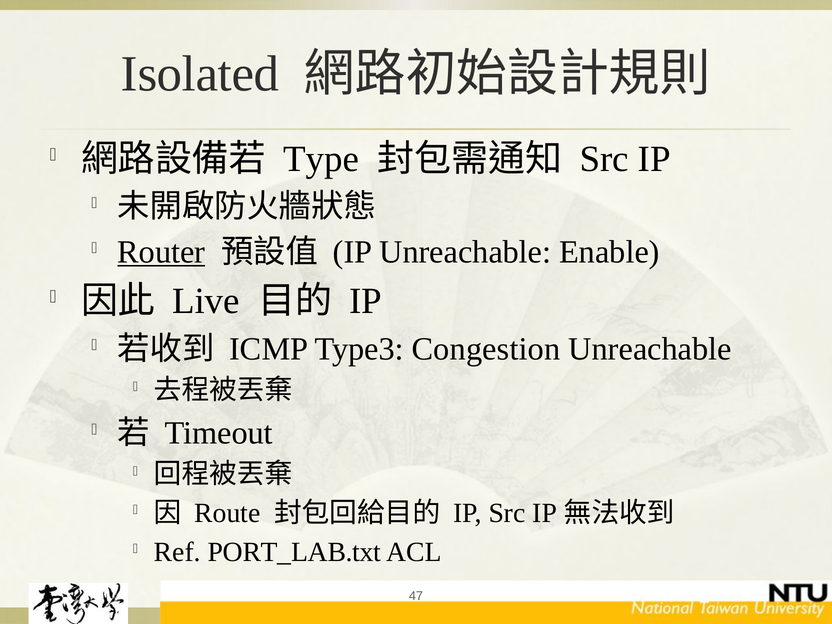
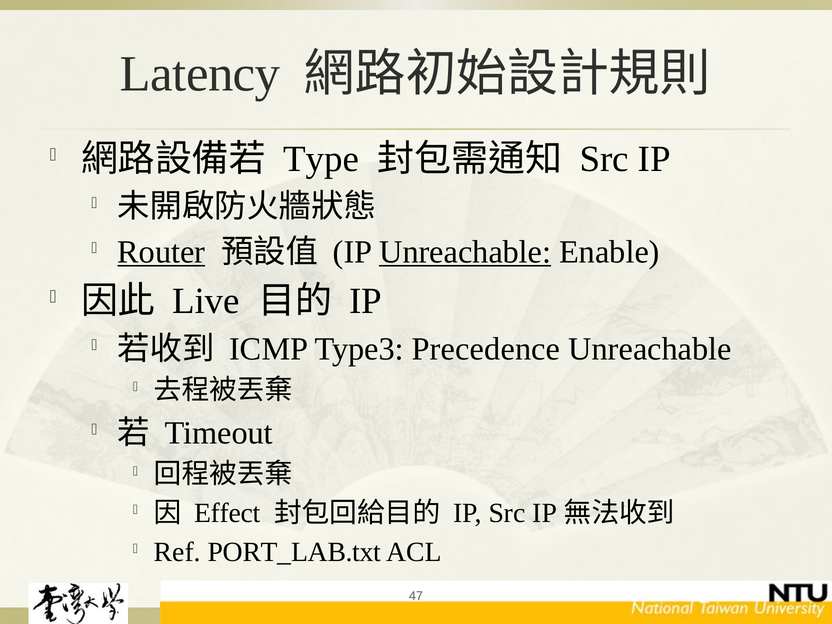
Isolated: Isolated -> Latency
Unreachable at (465, 252) underline: none -> present
Congestion: Congestion -> Precedence
Route: Route -> Effect
